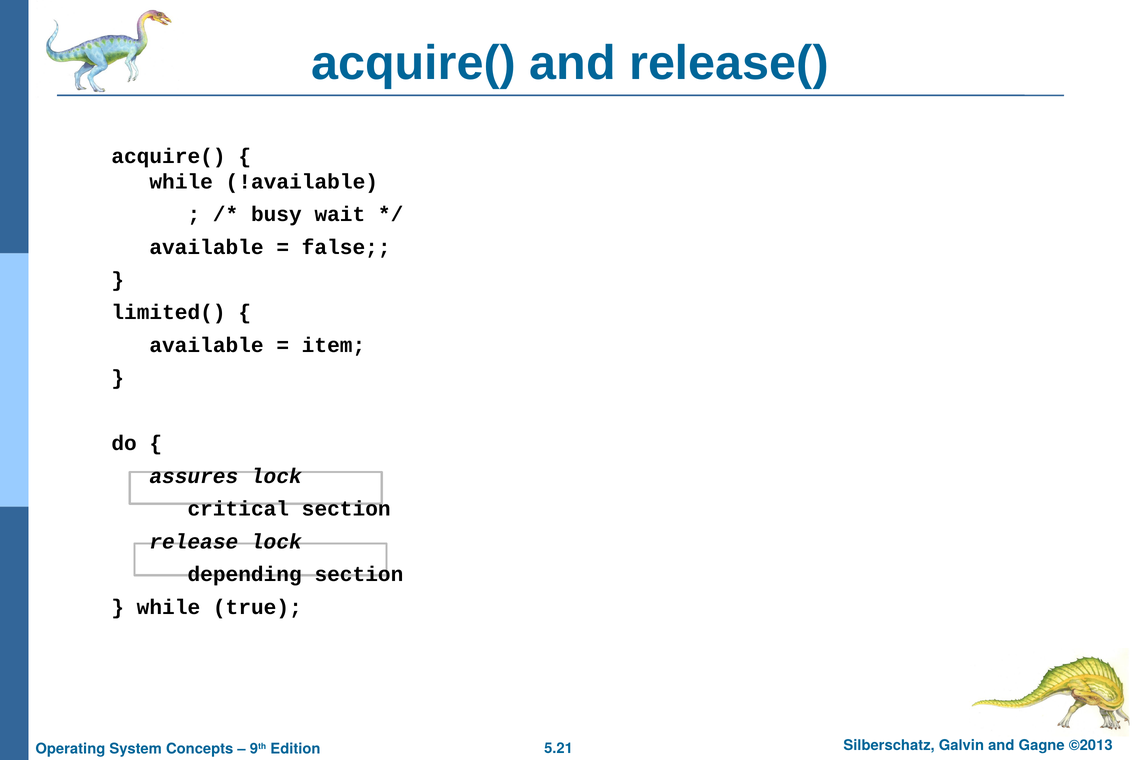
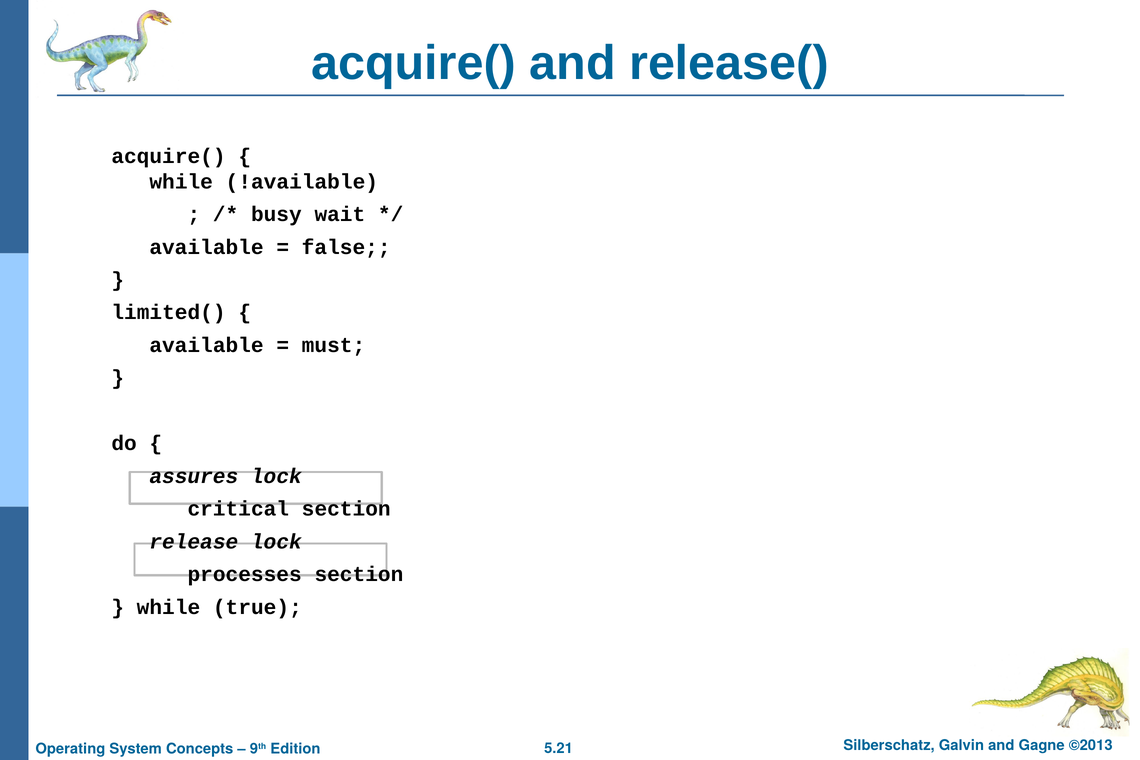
item: item -> must
depending: depending -> processes
